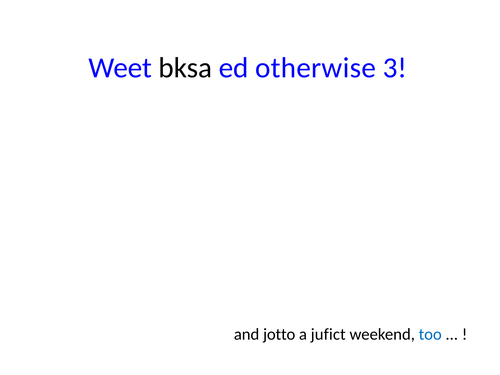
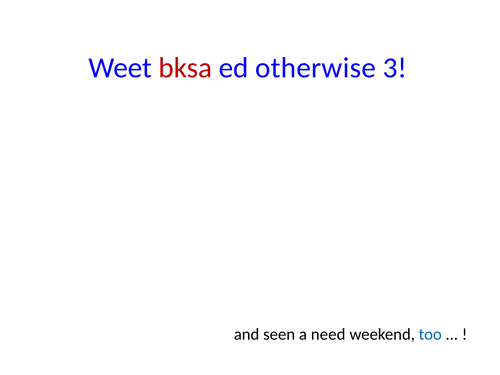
bksa colour: black -> red
jotto: jotto -> seen
jufict: jufict -> need
